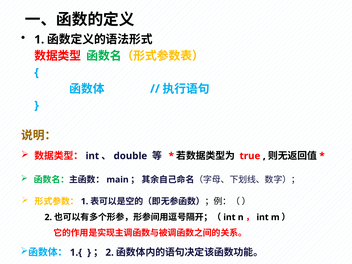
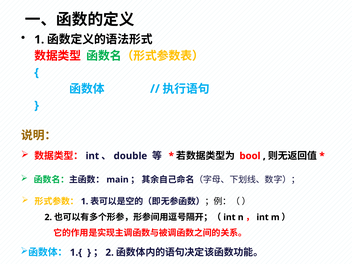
true: true -> bool
